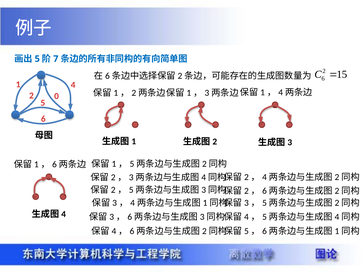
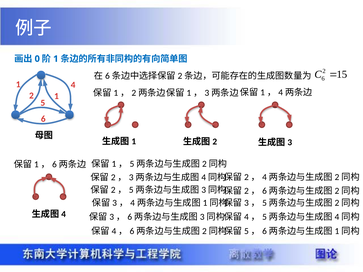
5 at (37, 59): 5 -> 0
7 at (56, 59): 7 -> 1
2 0: 0 -> 1
